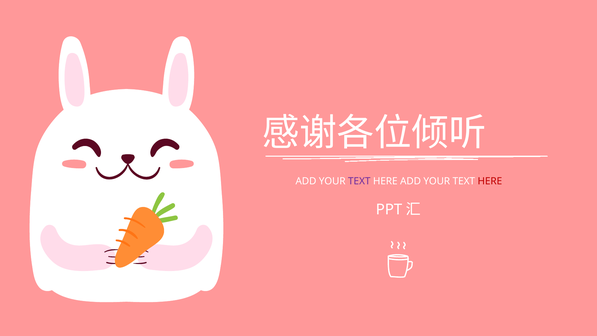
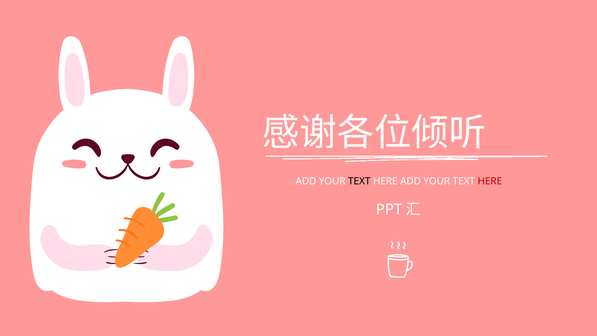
TEXT at (359, 181) colour: purple -> black
